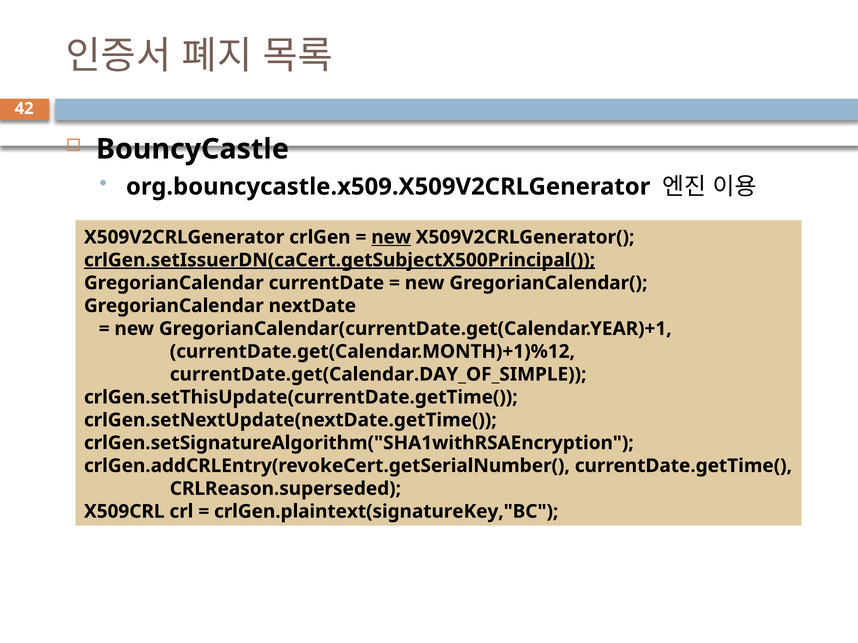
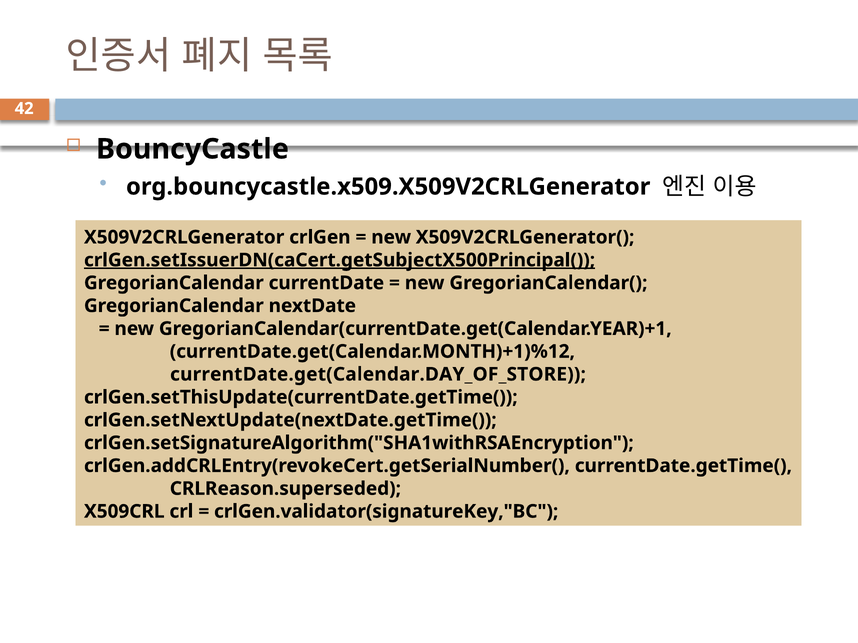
new at (391, 237) underline: present -> none
currentDate.get(Calendar.DAY_OF_SIMPLE: currentDate.get(Calendar.DAY_OF_SIMPLE -> currentDate.get(Calendar.DAY_OF_STORE
crlGen.plaintext(signatureKey,"BC: crlGen.plaintext(signatureKey,"BC -> crlGen.validator(signatureKey,"BC
